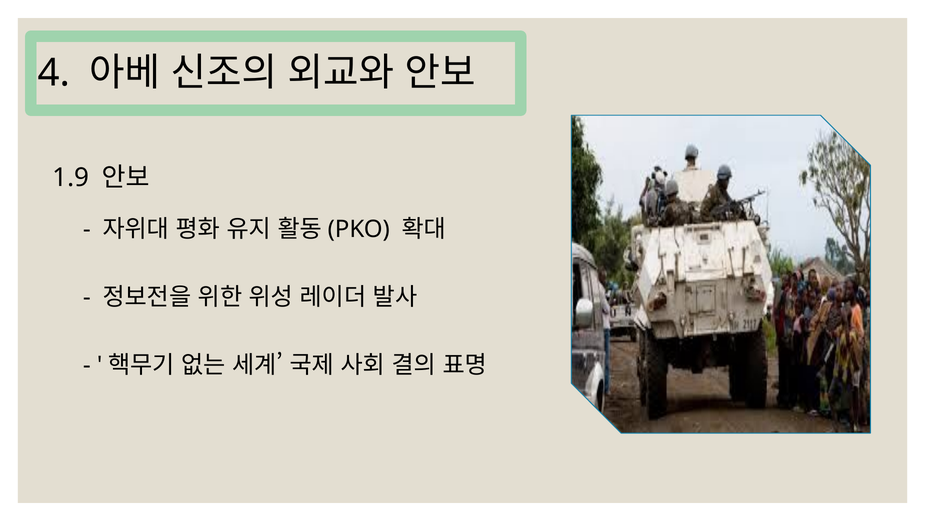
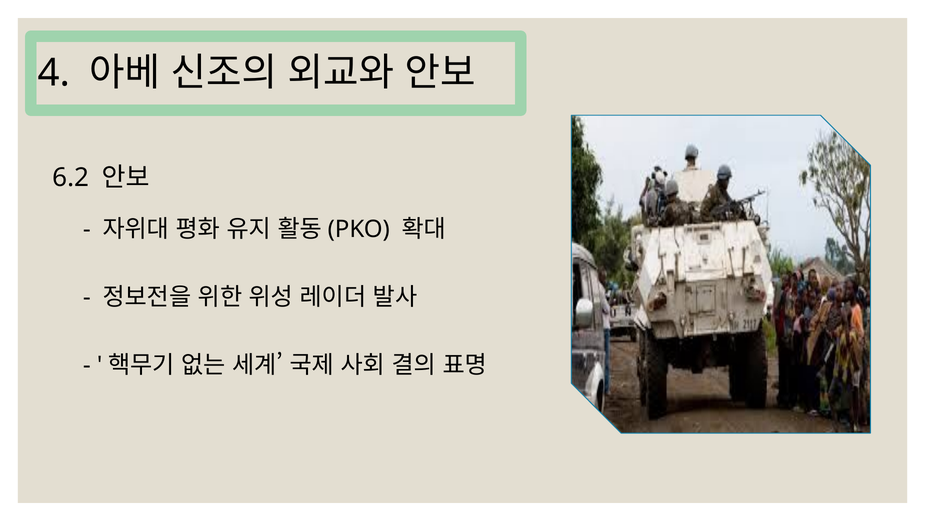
1.9: 1.9 -> 6.2
